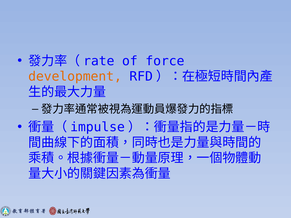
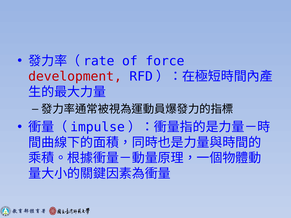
development colour: orange -> red
